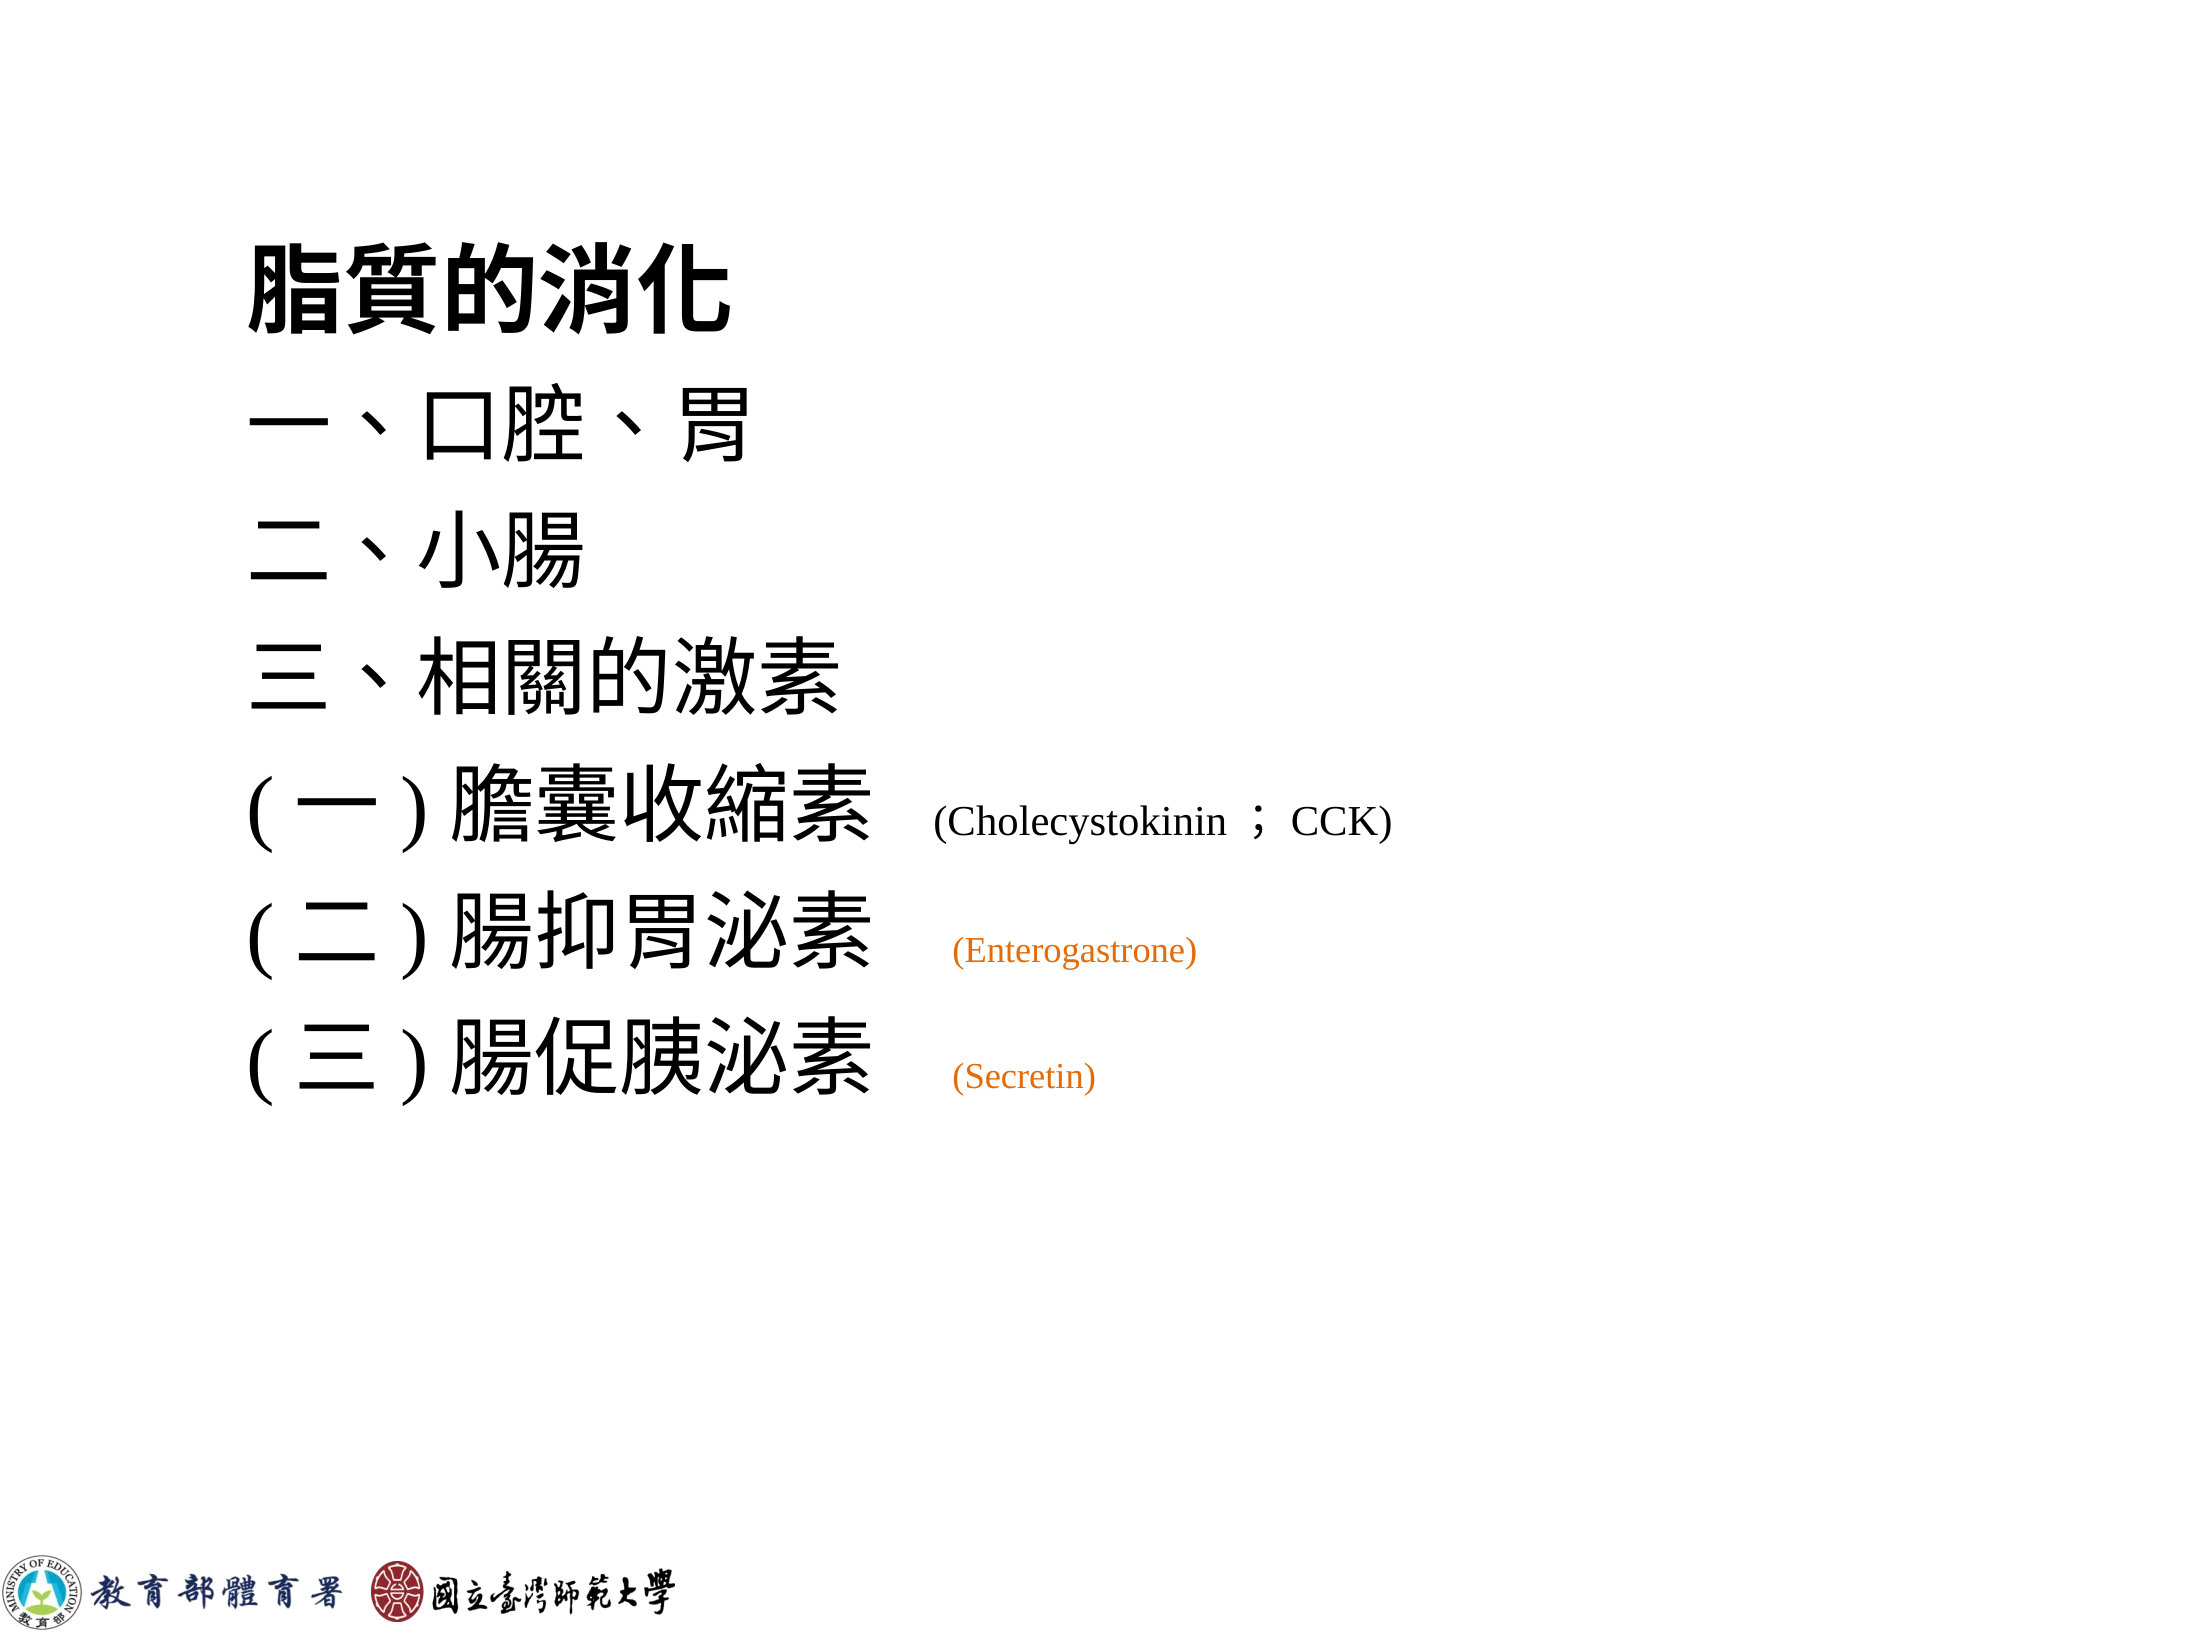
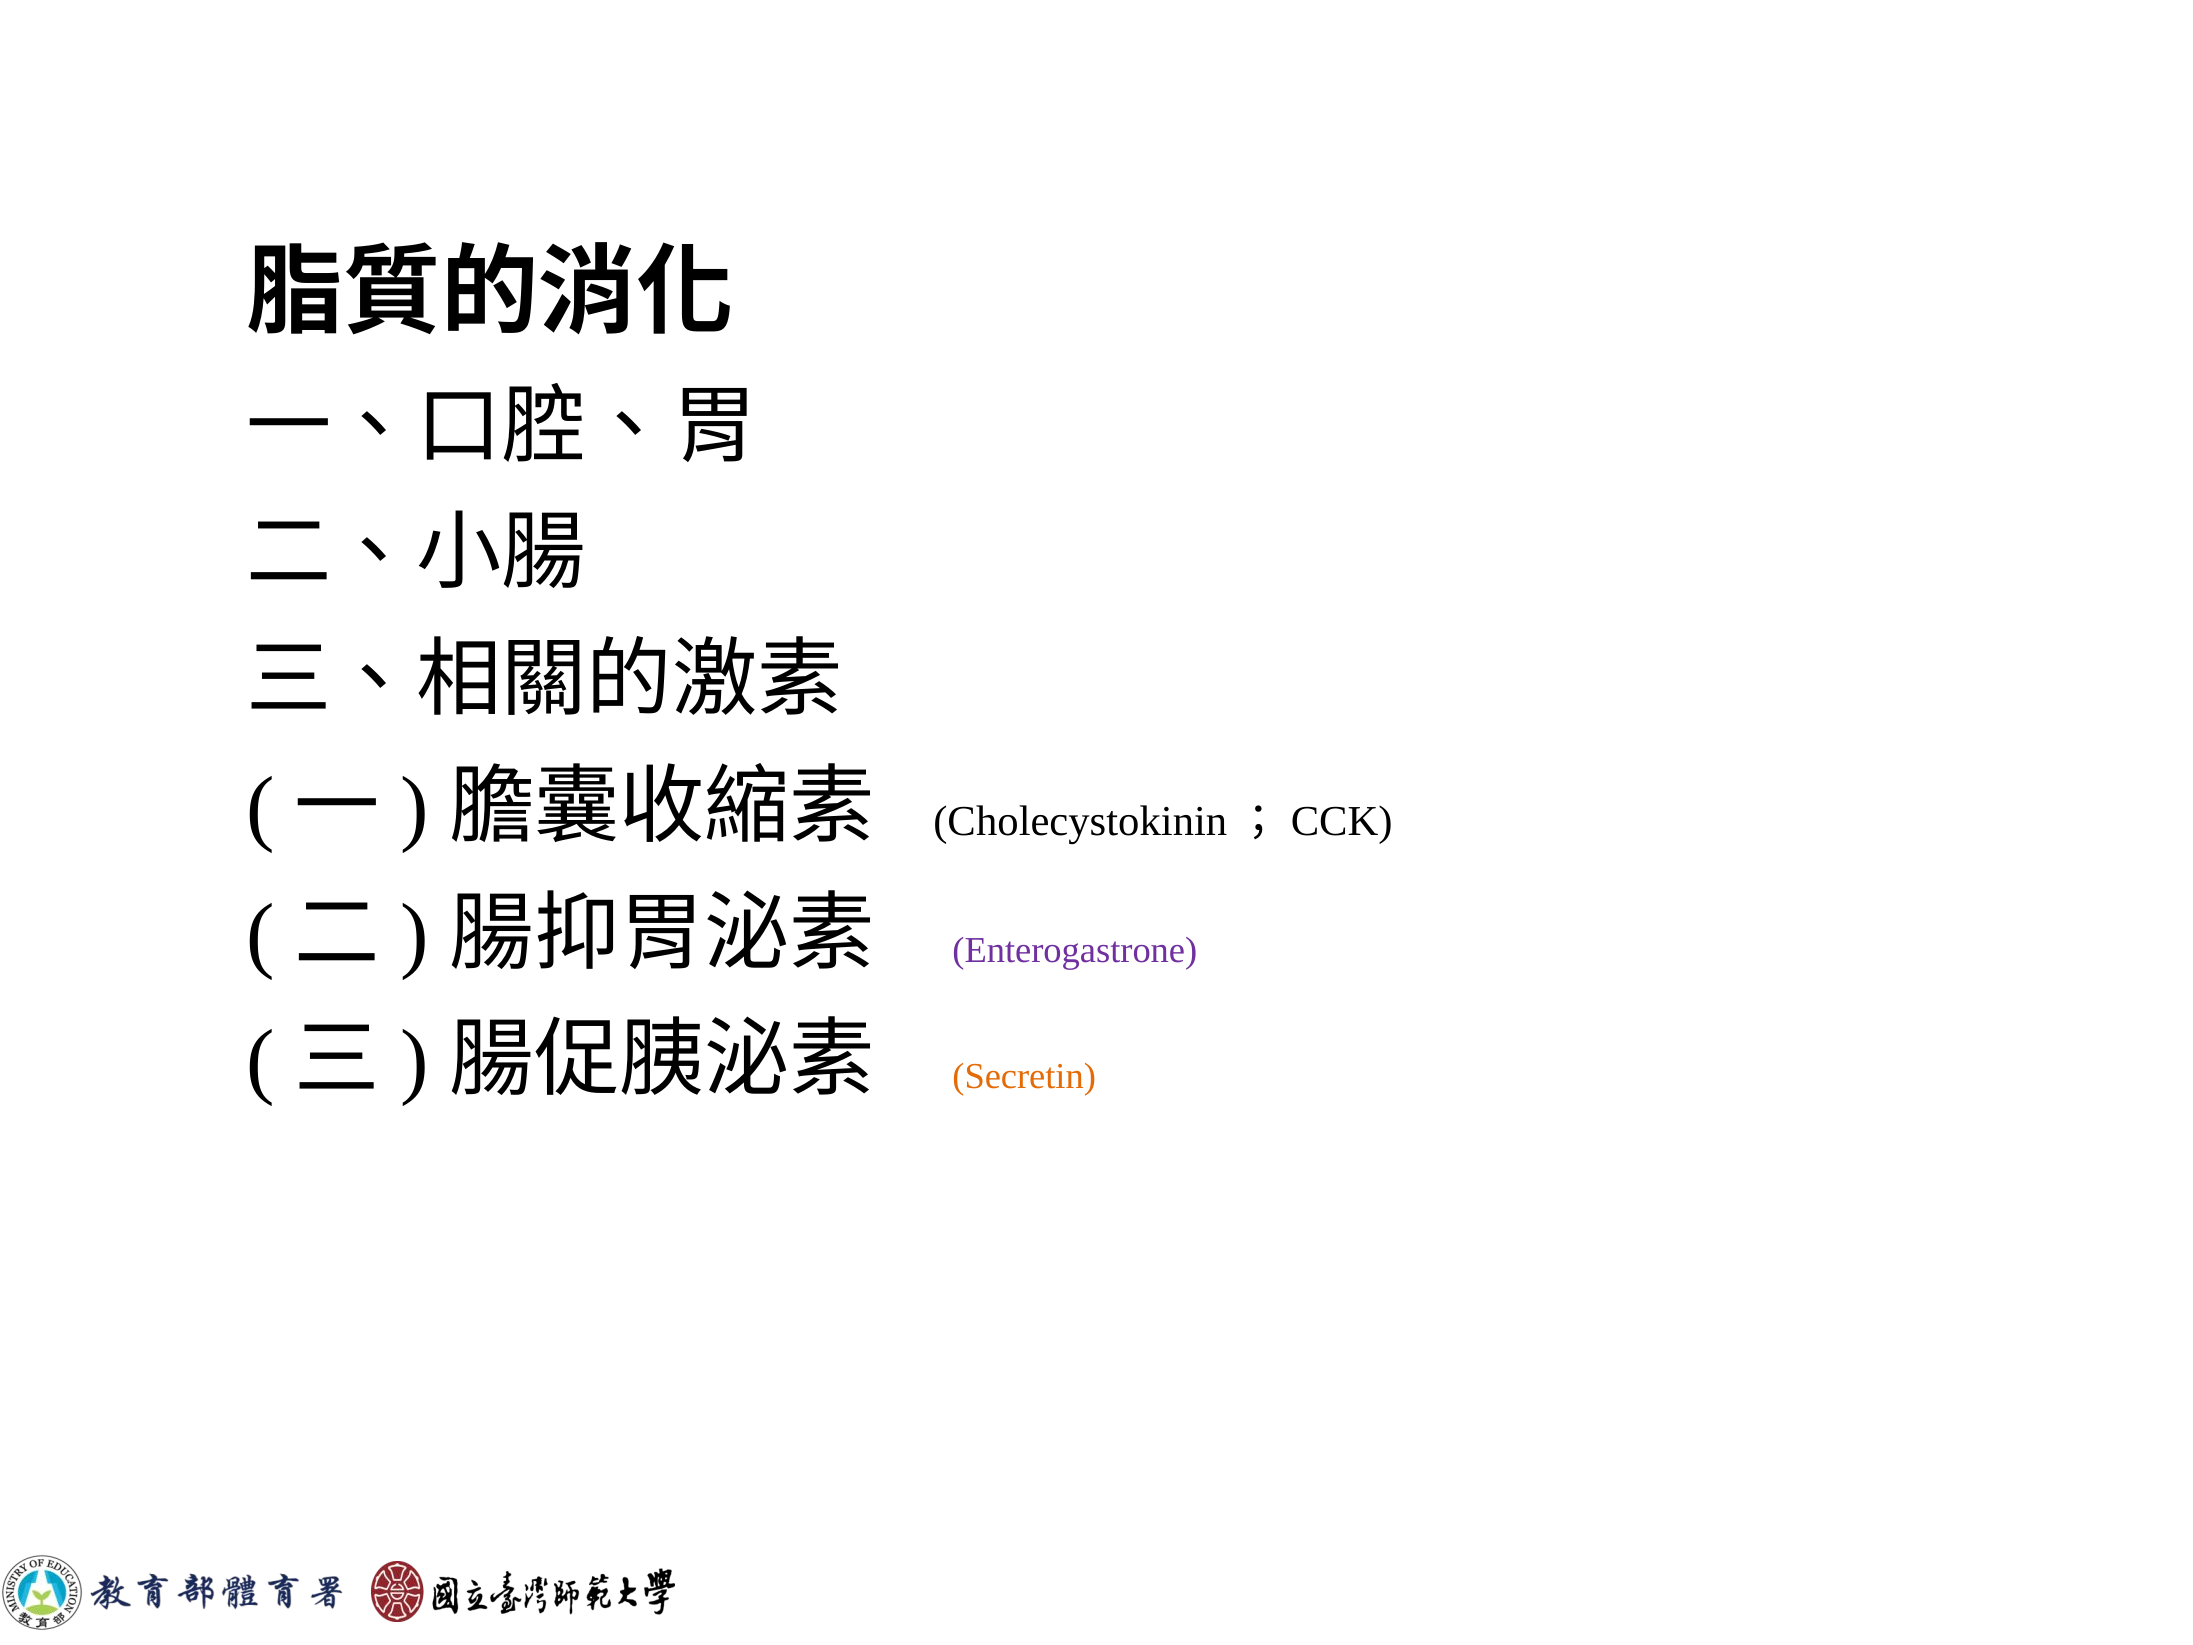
Enterogastrone colour: orange -> purple
